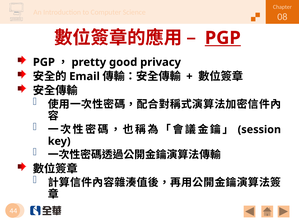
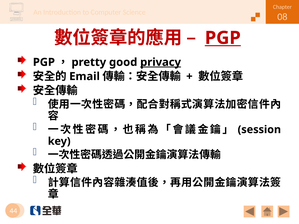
privacy underline: none -> present
